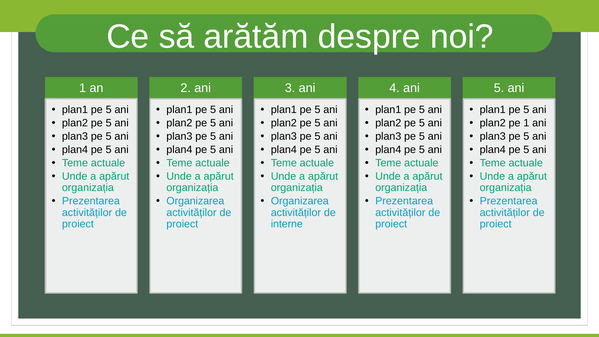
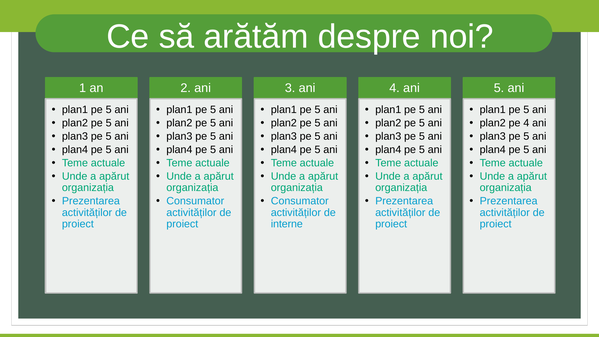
pe 1: 1 -> 4
Organizarea at (195, 201): Organizarea -> Consumator
Organizarea at (300, 201): Organizarea -> Consumator
